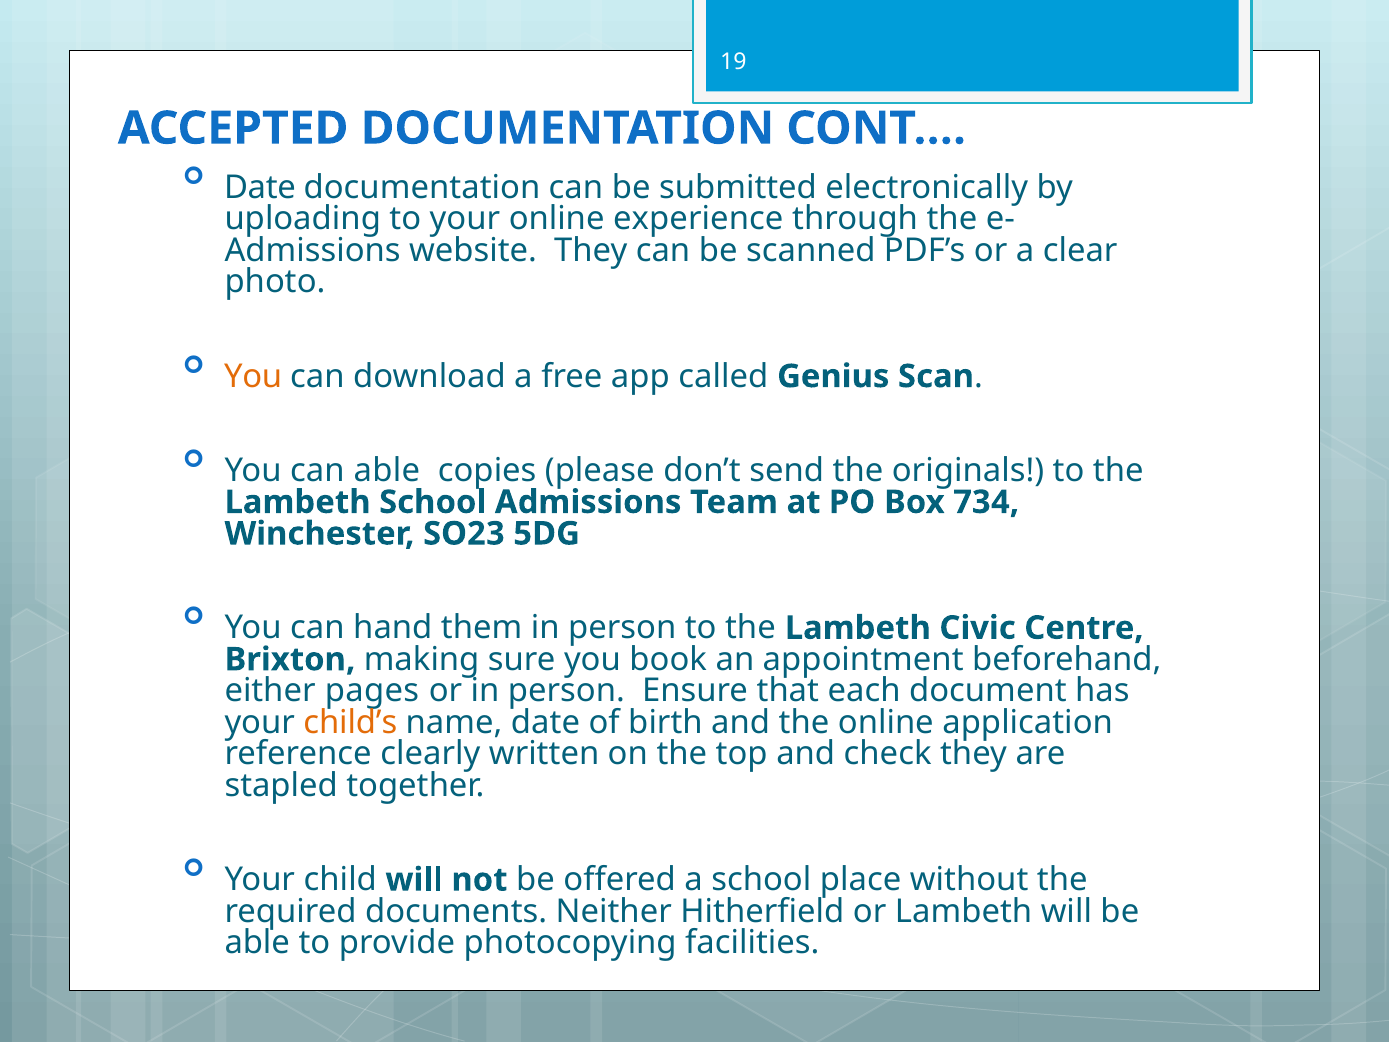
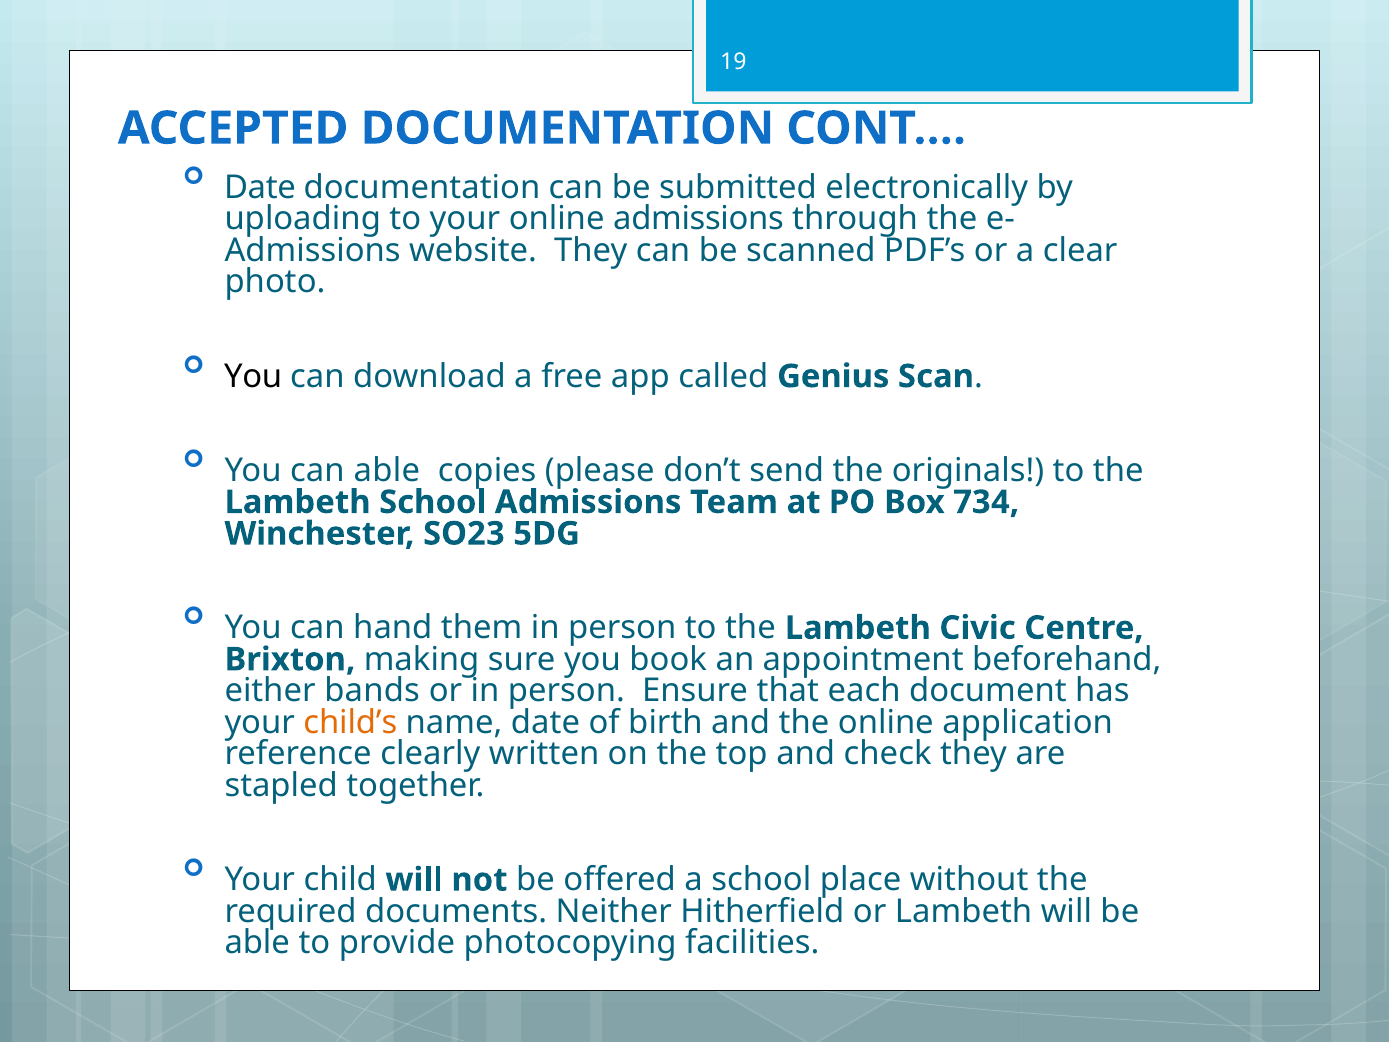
online experience: experience -> admissions
You at (253, 376) colour: orange -> black
pages: pages -> bands
